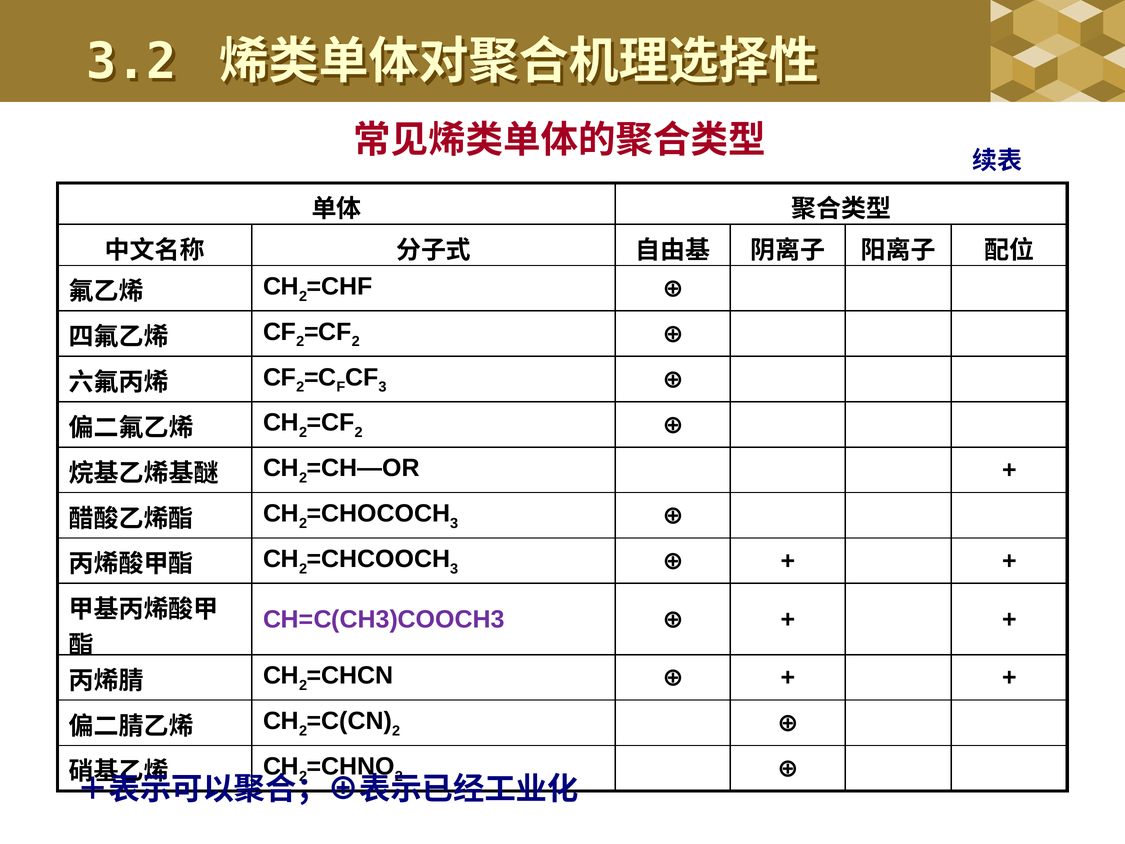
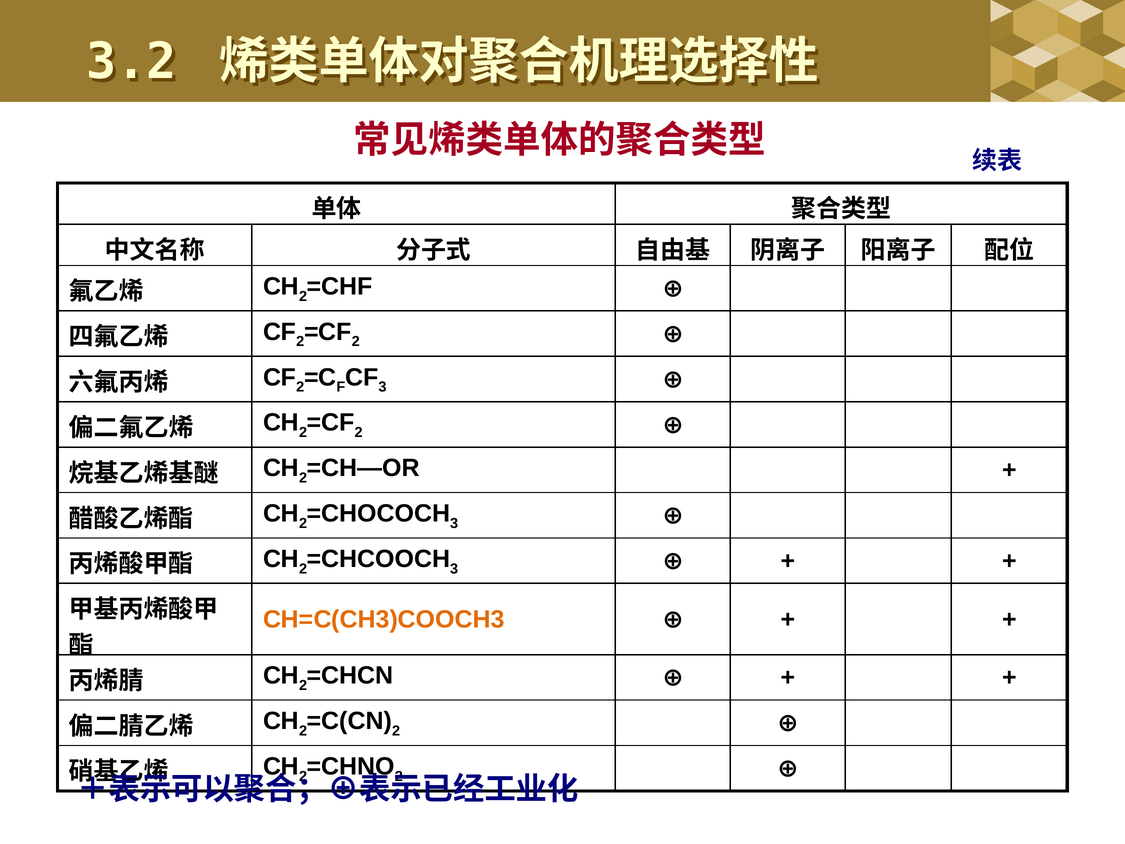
CH=C(CH3)COOCH3 colour: purple -> orange
